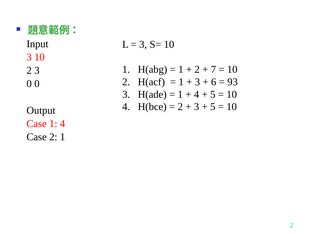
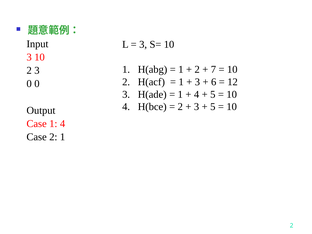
93: 93 -> 12
